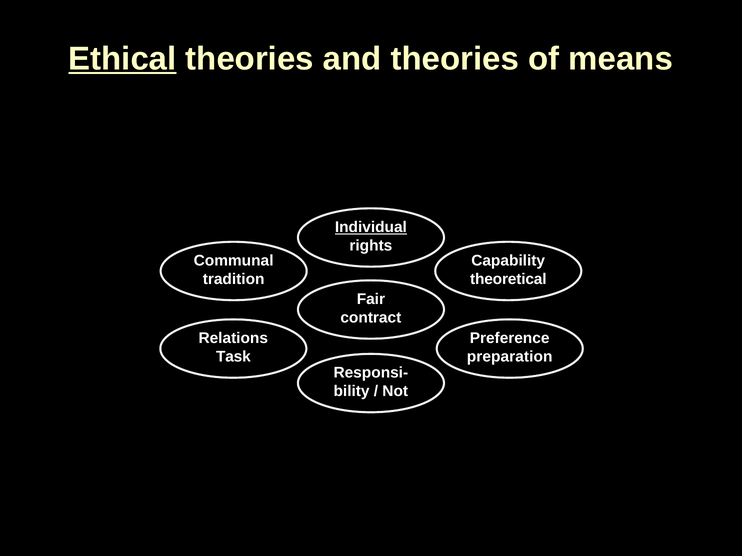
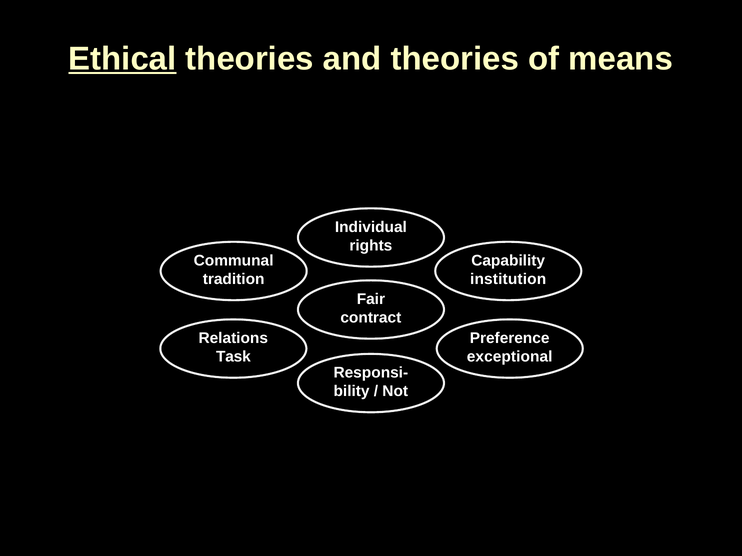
Individual underline: present -> none
theoretical: theoretical -> institution
preparation: preparation -> exceptional
